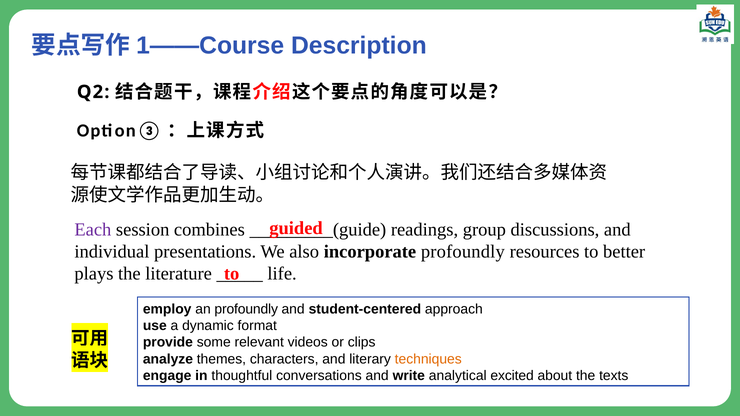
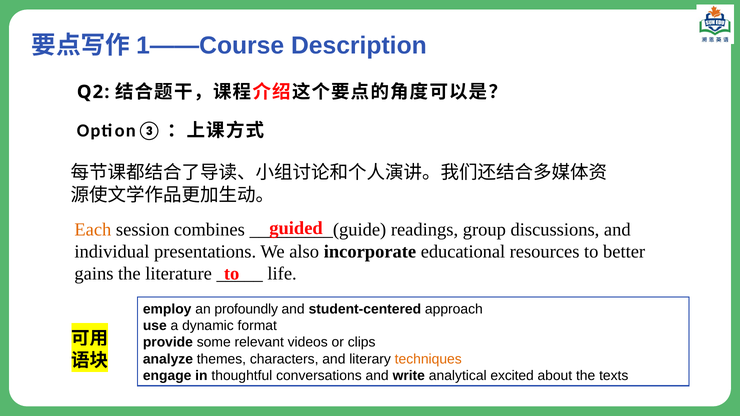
Each colour: purple -> orange
incorporate profoundly: profoundly -> educational
plays: plays -> gains
